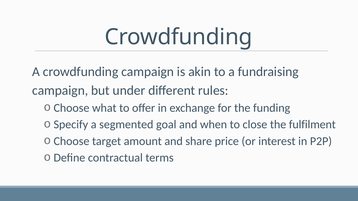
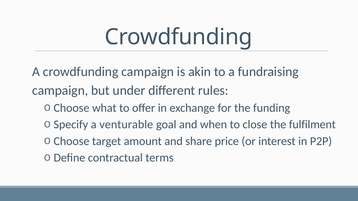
segmented: segmented -> venturable
